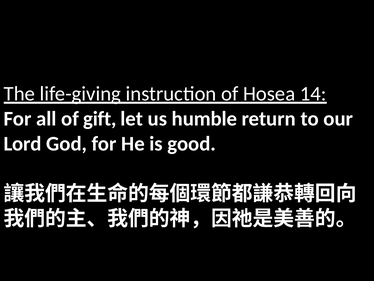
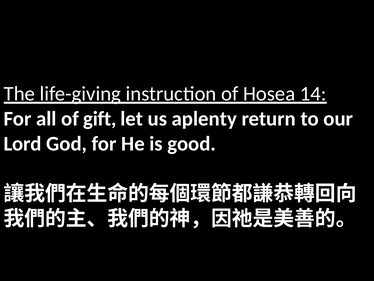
humble: humble -> aplenty
